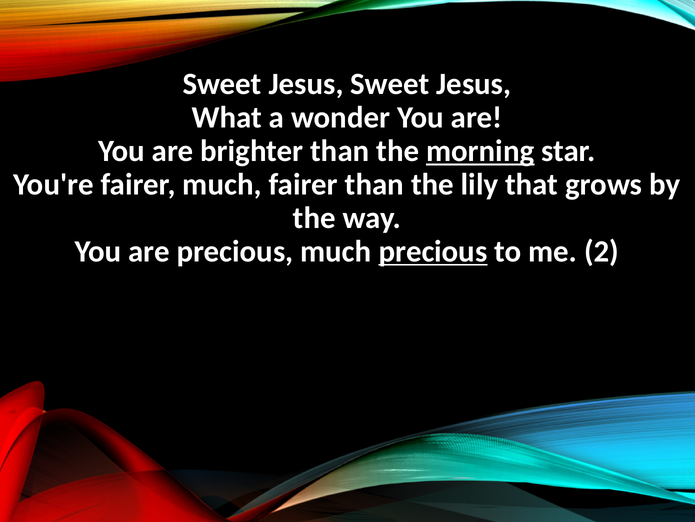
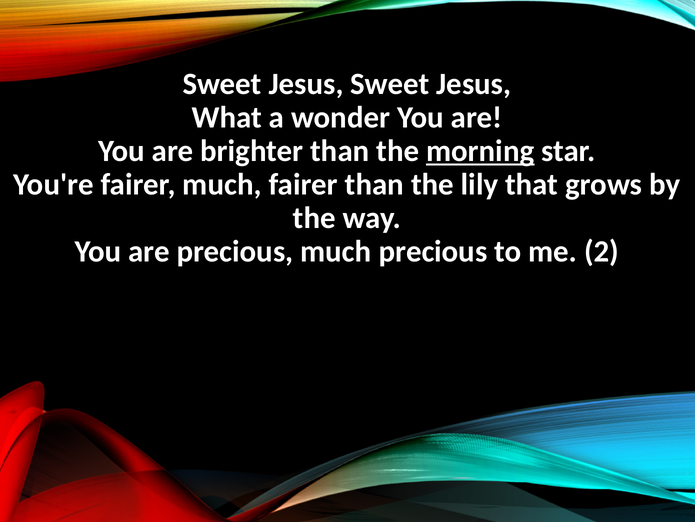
precious at (433, 251) underline: present -> none
